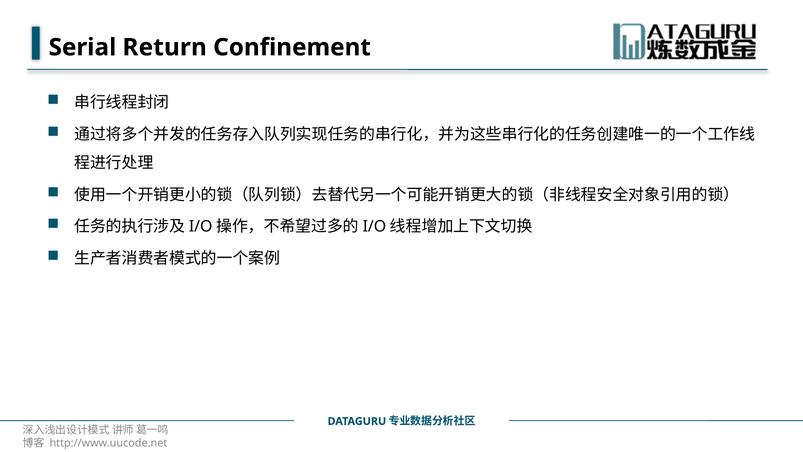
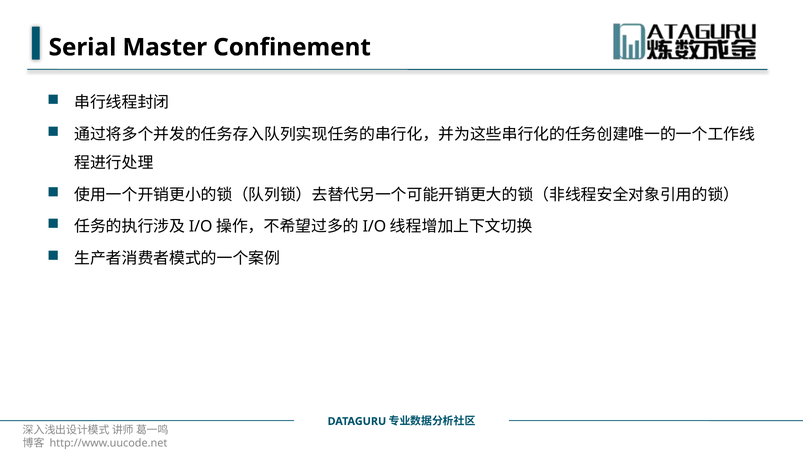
Return: Return -> Master
